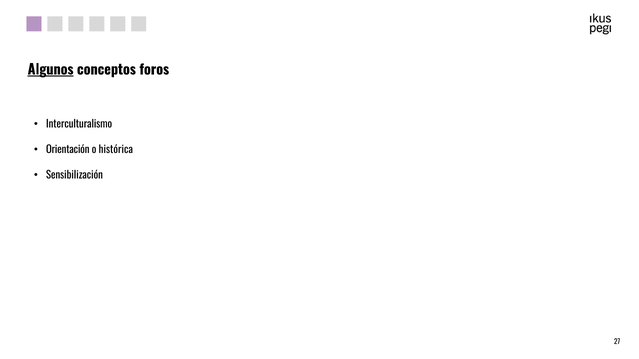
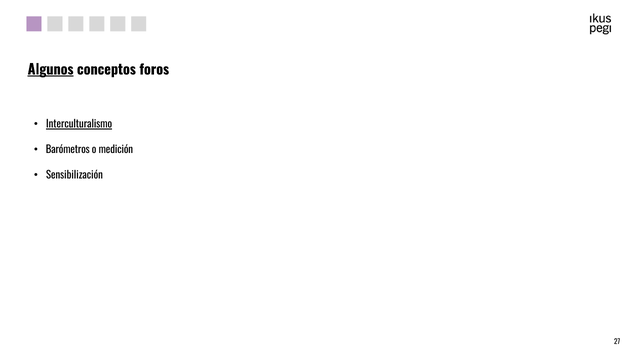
Interculturalismo underline: none -> present
Orientación: Orientación -> Barómetros
histórica: histórica -> medición
